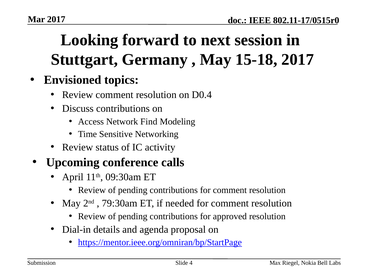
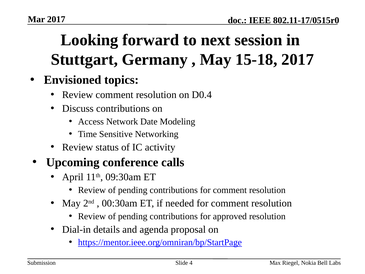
Find: Find -> Date
79:30am: 79:30am -> 00:30am
